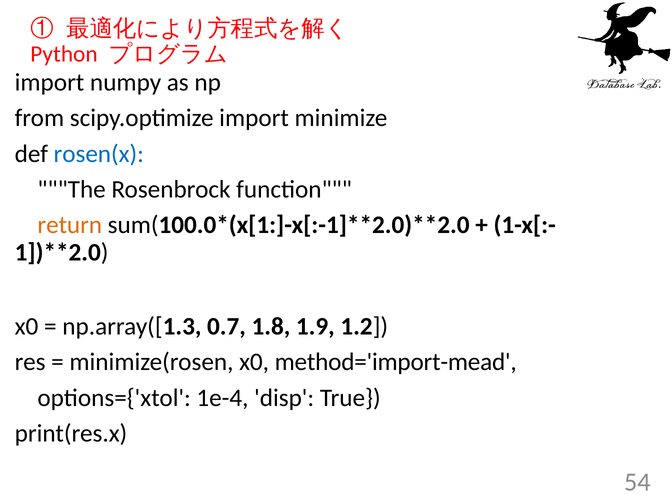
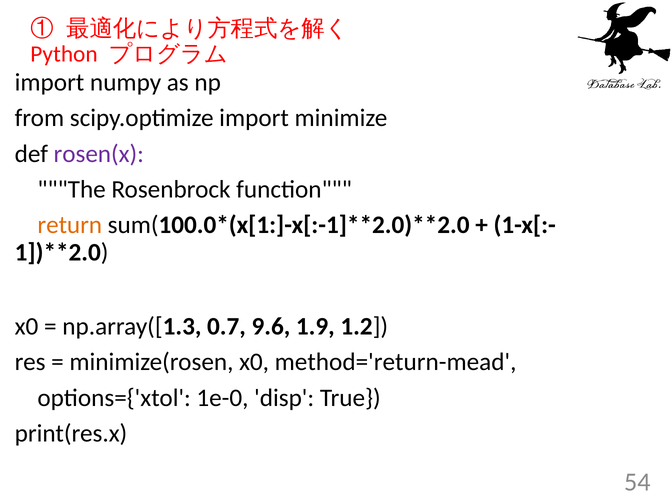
rosen(x colour: blue -> purple
1.8: 1.8 -> 9.6
method='import-mead: method='import-mead -> method='return-mead
1e-4: 1e-4 -> 1e-0
